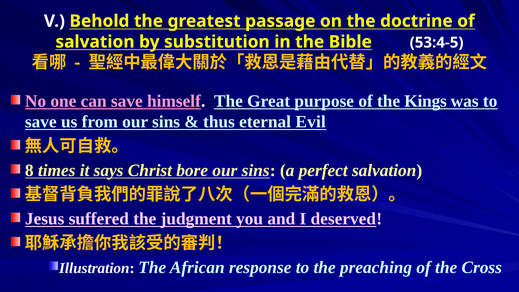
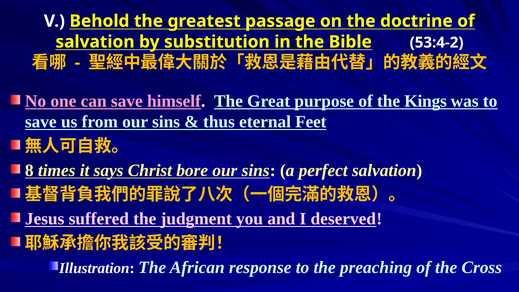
53:4-5: 53:4-5 -> 53:4-2
Evil: Evil -> Feet
